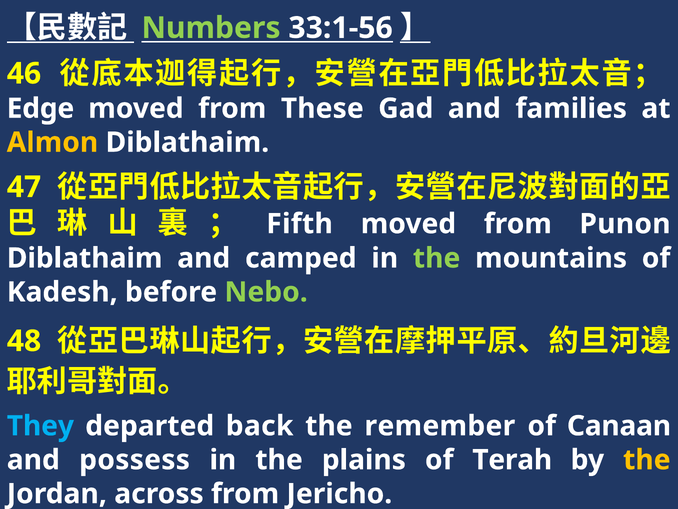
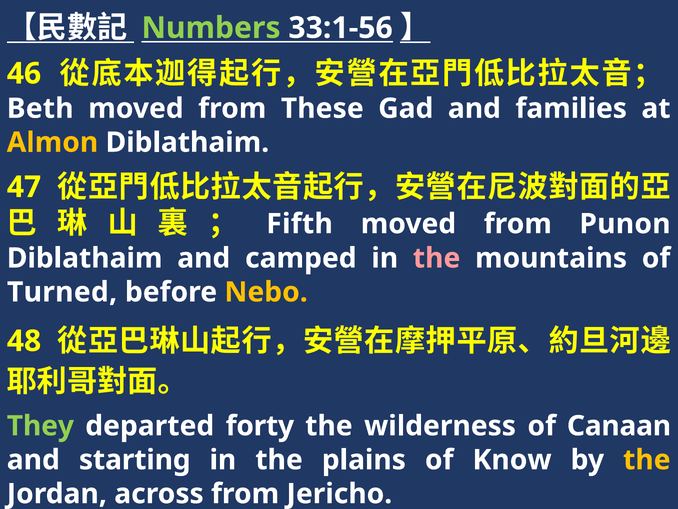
Edge: Edge -> Beth
the at (437, 258) colour: light green -> pink
Kadesh: Kadesh -> Turned
Nebo colour: light green -> yellow
They colour: light blue -> light green
back: back -> forty
remember: remember -> wilderness
possess: possess -> starting
Terah: Terah -> Know
